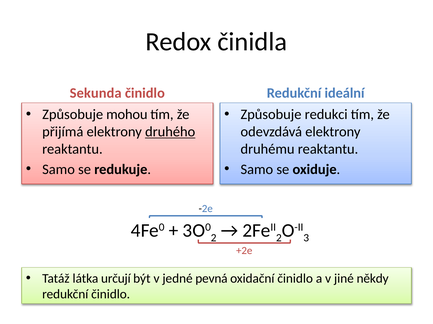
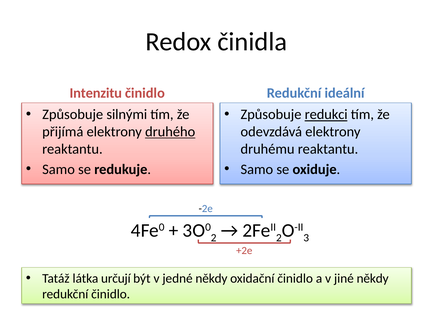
Sekunda: Sekunda -> Intenzitu
mohou: mohou -> silnými
redukci underline: none -> present
jedné pevná: pevná -> někdy
